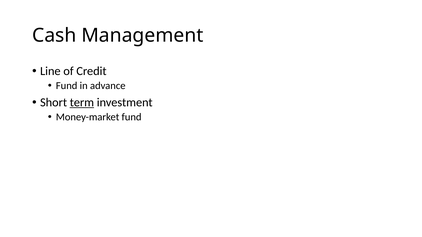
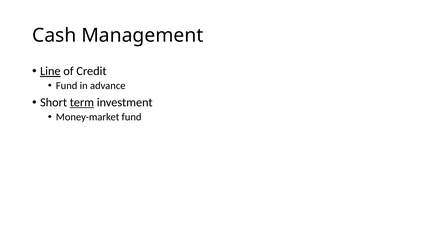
Line underline: none -> present
